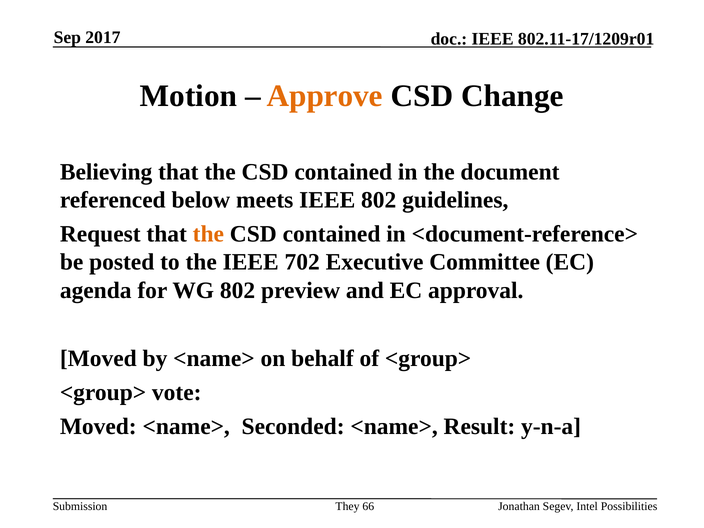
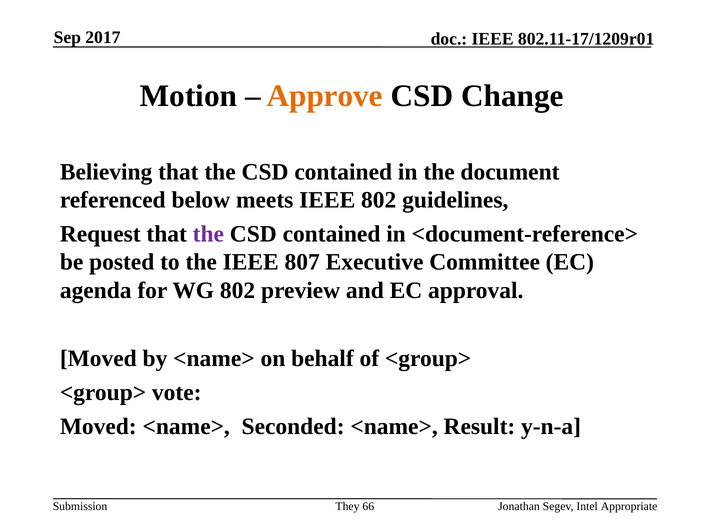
the at (208, 234) colour: orange -> purple
702: 702 -> 807
Possibilities: Possibilities -> Appropriate
